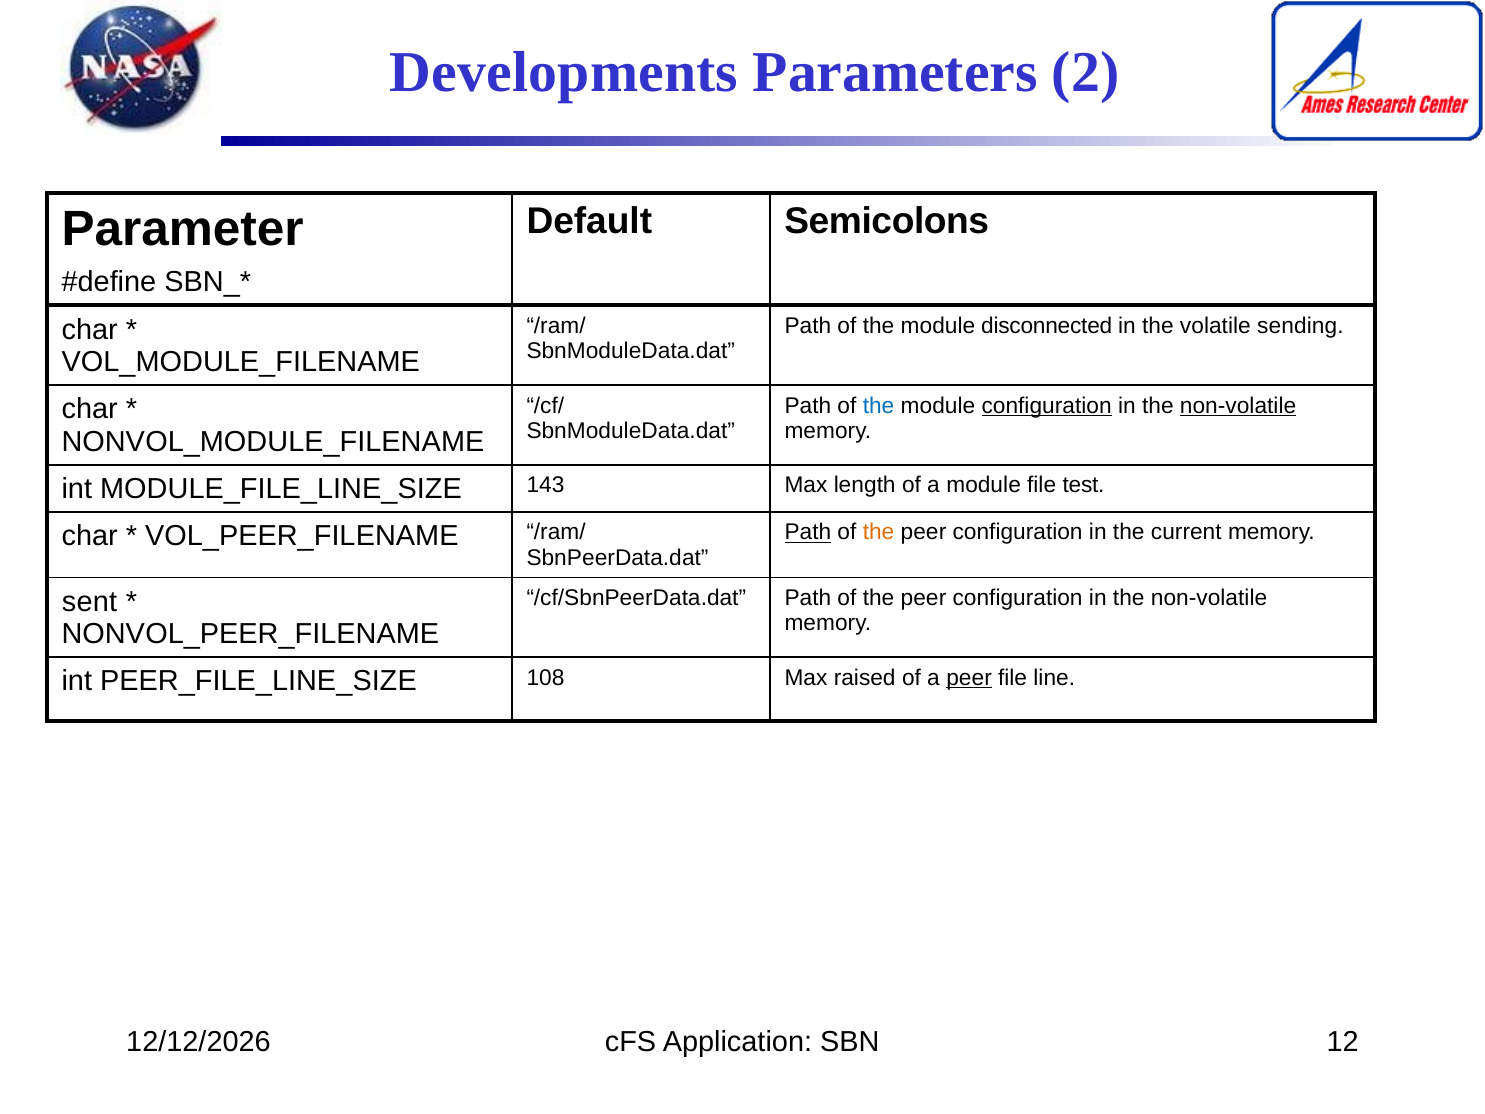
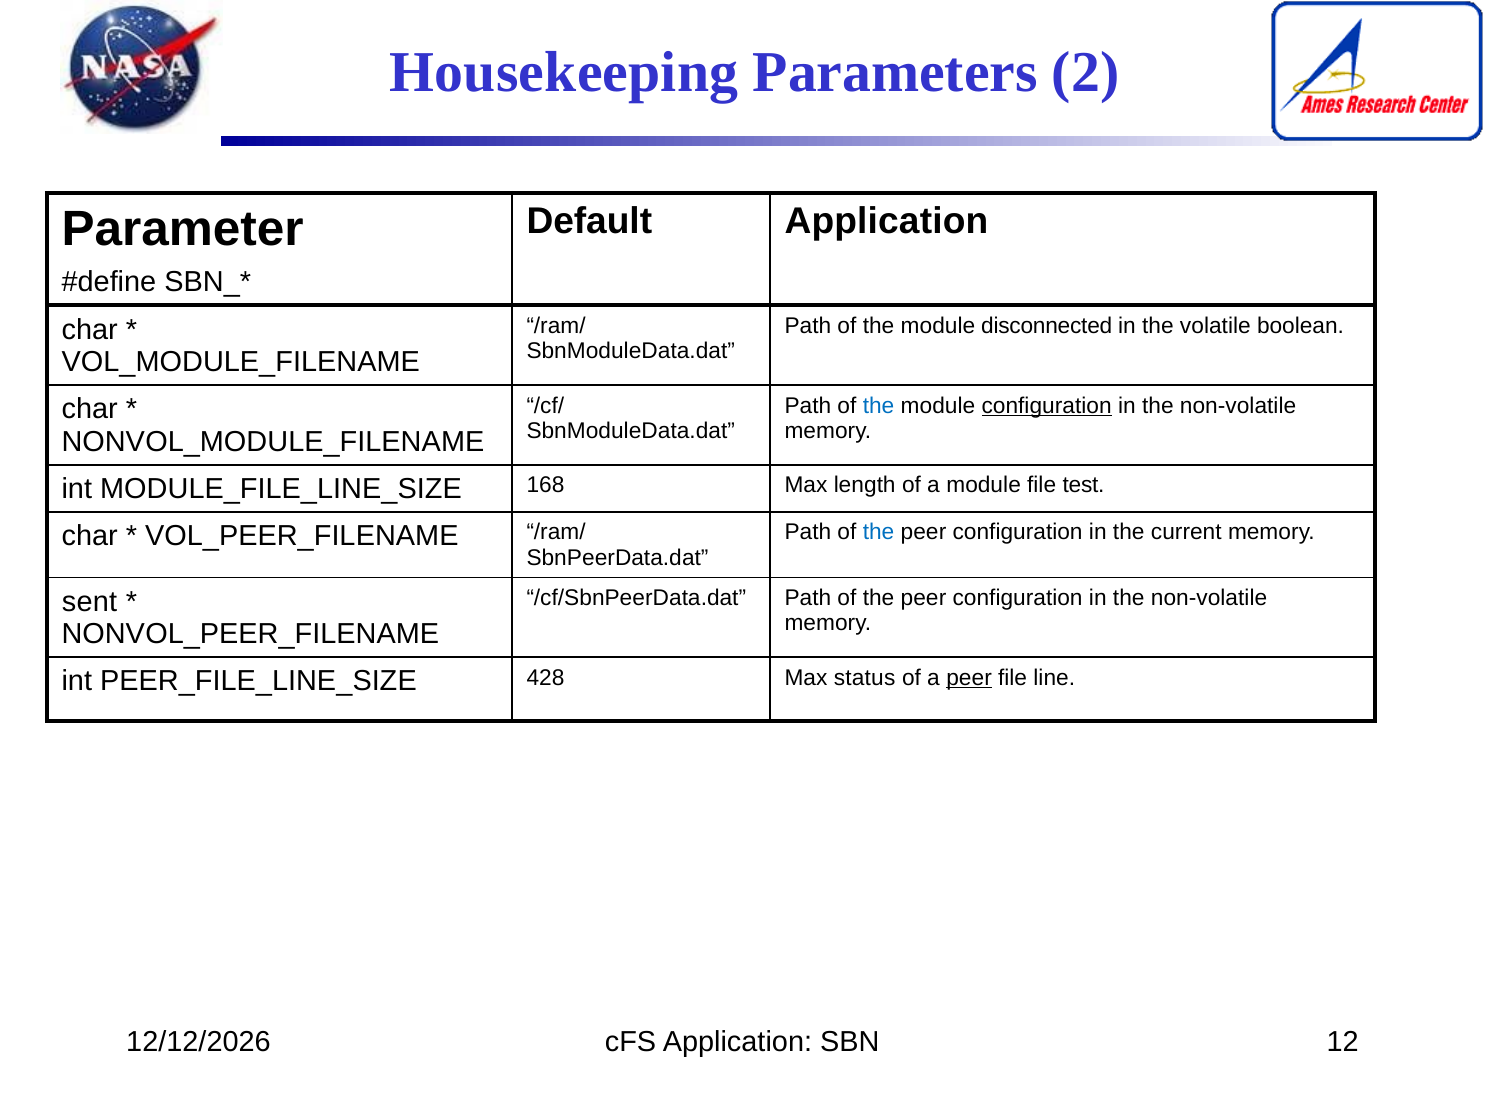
Developments: Developments -> Housekeeping
Default Semicolons: Semicolons -> Application
sending: sending -> boolean
non-volatile at (1238, 405) underline: present -> none
143: 143 -> 168
Path at (808, 532) underline: present -> none
the at (879, 532) colour: orange -> blue
108: 108 -> 428
raised: raised -> status
